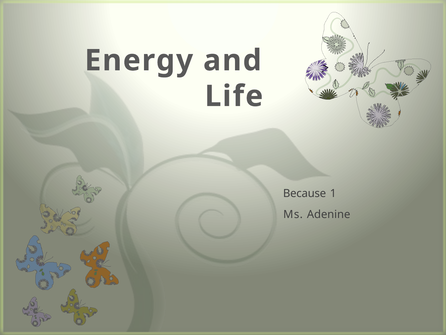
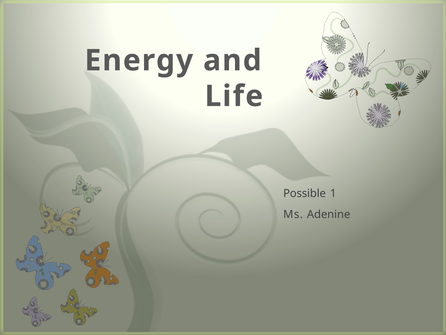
Because: Because -> Possible
